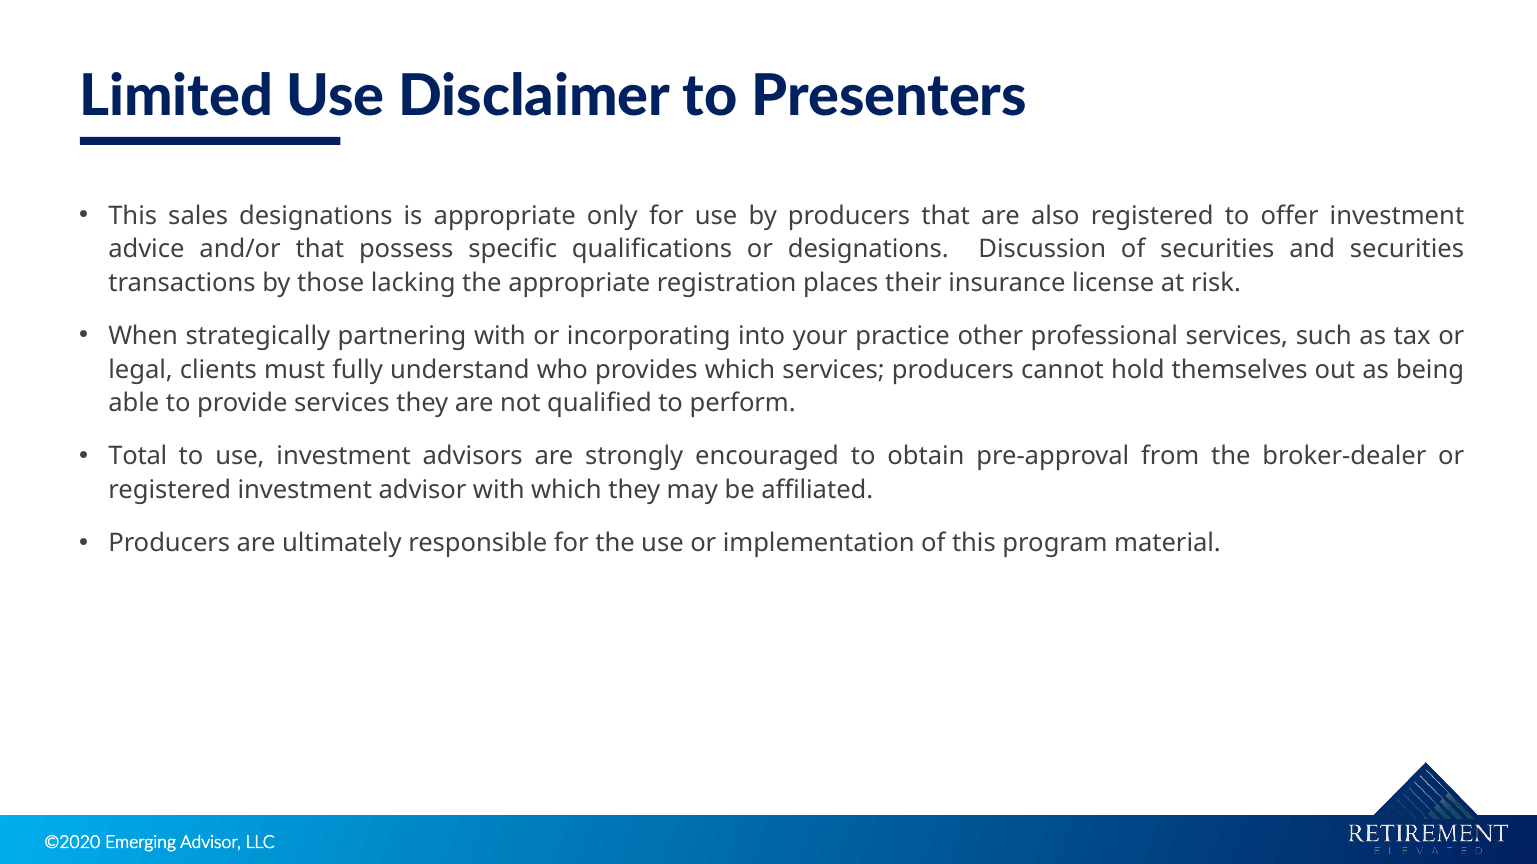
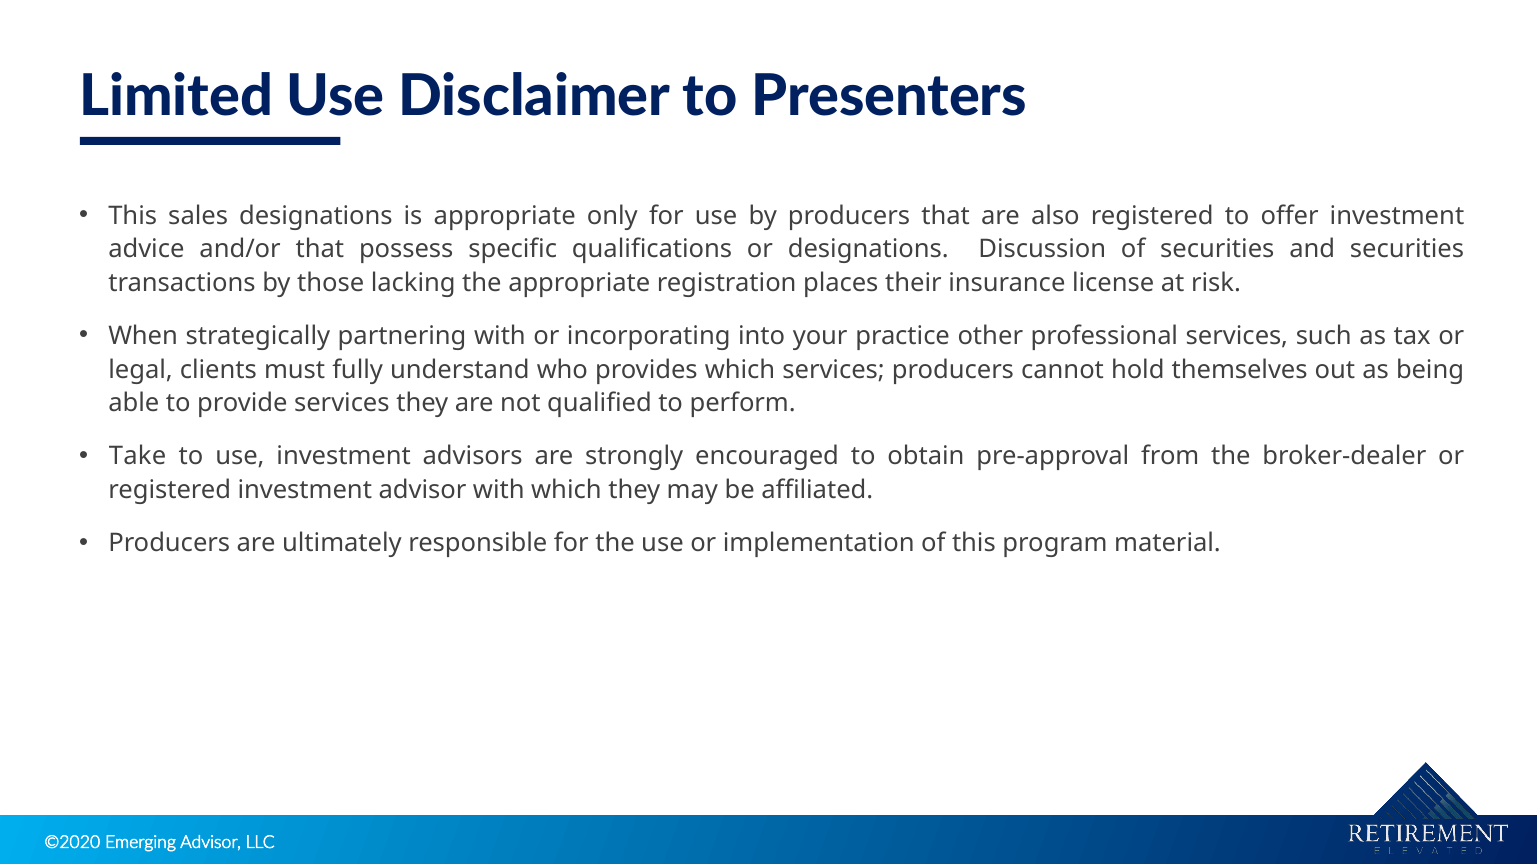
Total: Total -> Take
